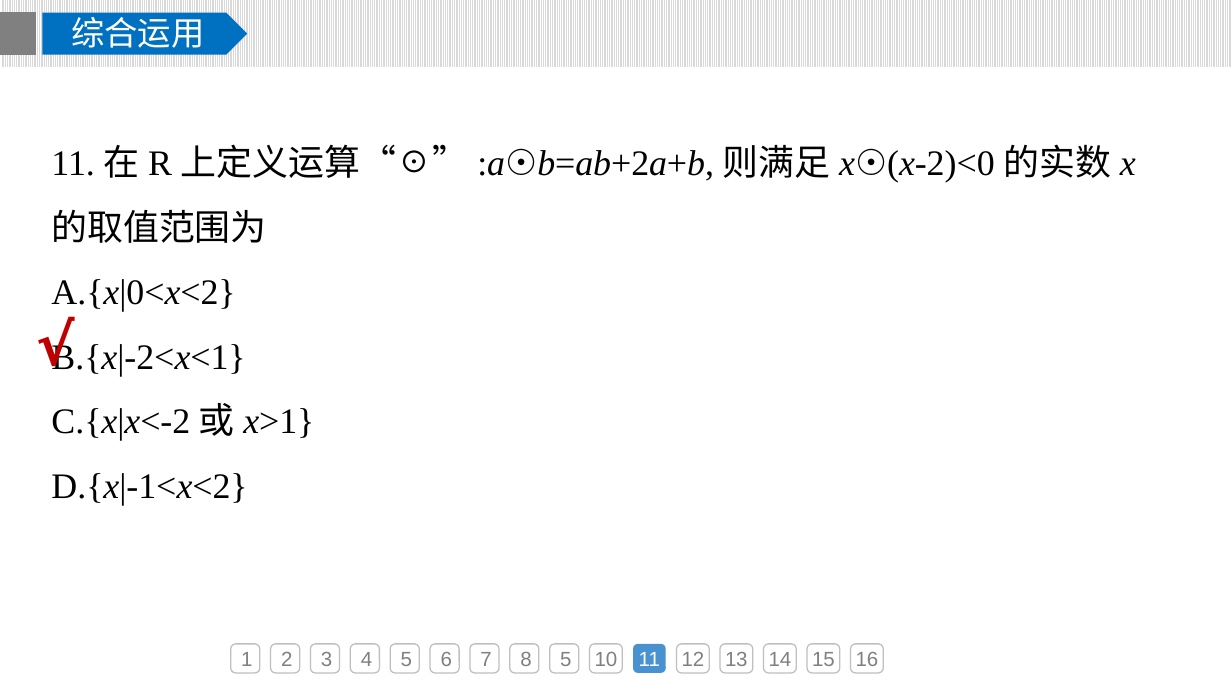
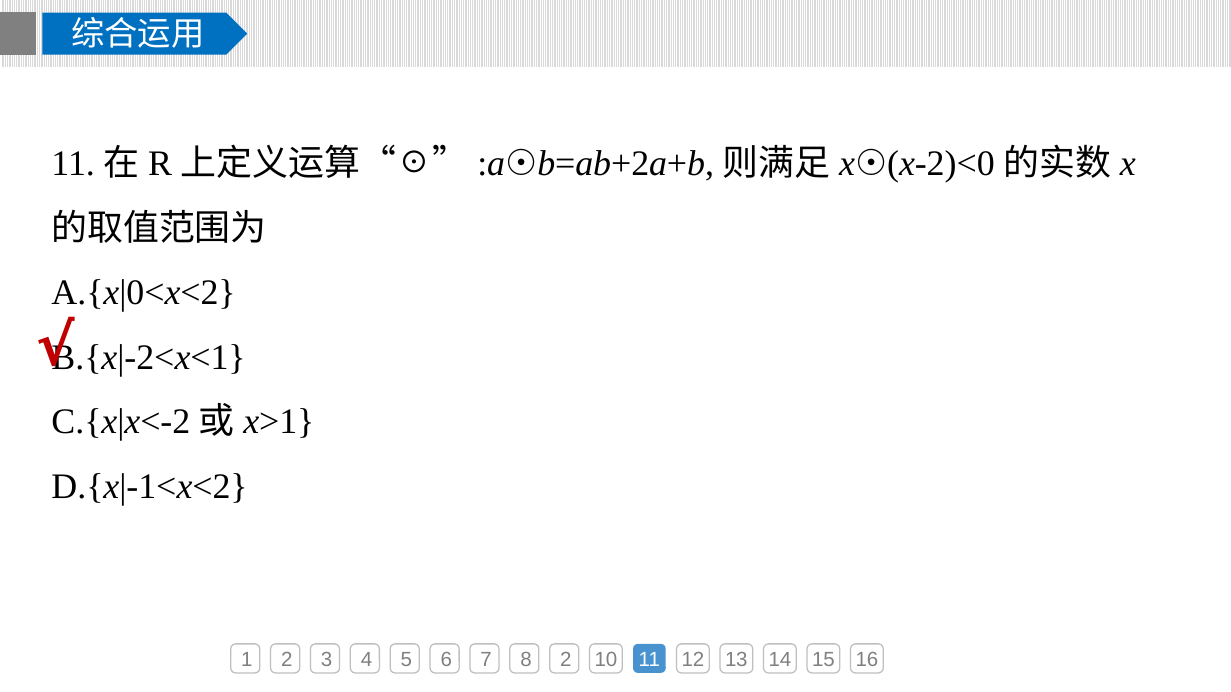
8 5: 5 -> 2
